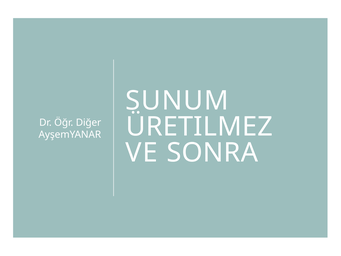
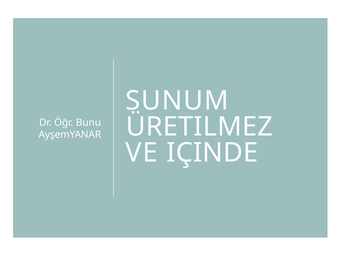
Diğer: Diğer -> Bunu
SONRA: SONRA -> IÇINDE
